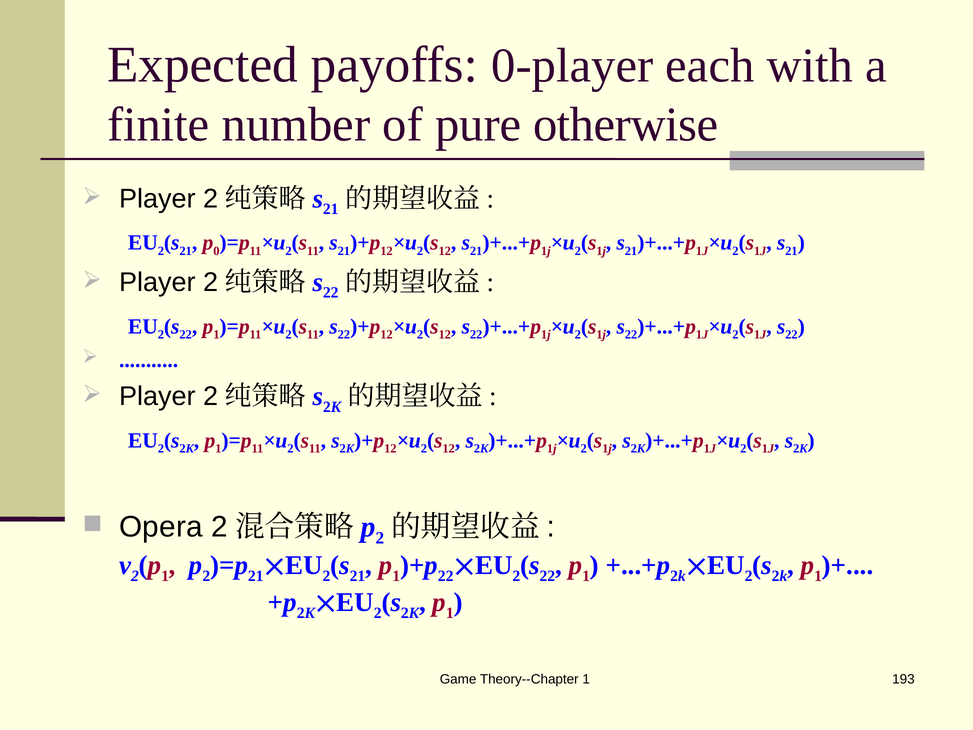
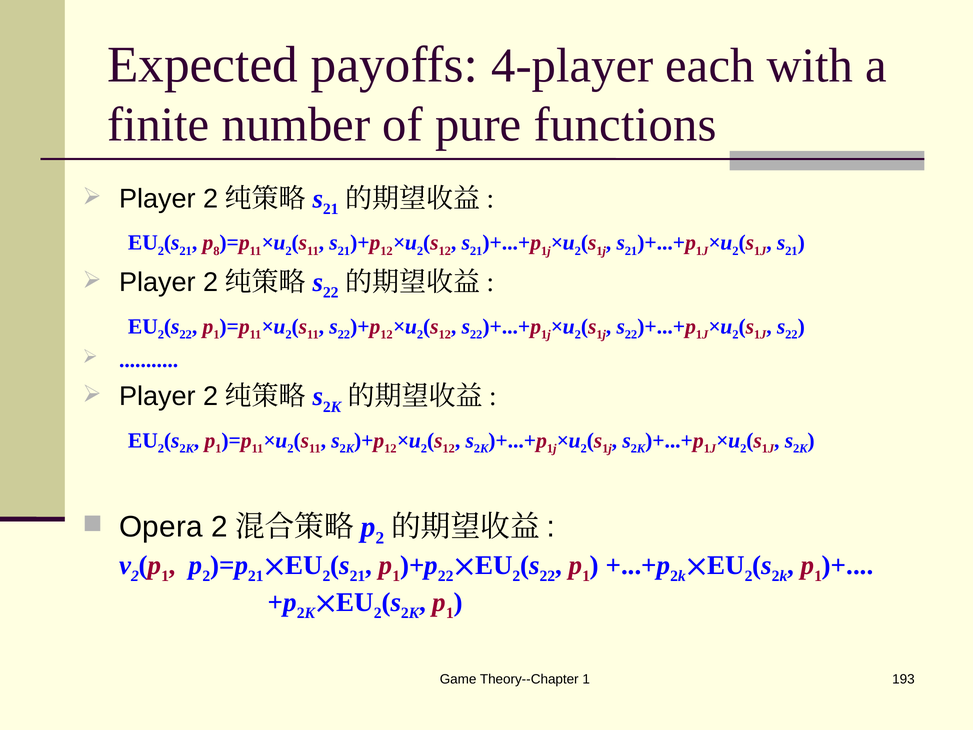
0-player: 0-player -> 4-player
otherwise: otherwise -> functions
0: 0 -> 8
